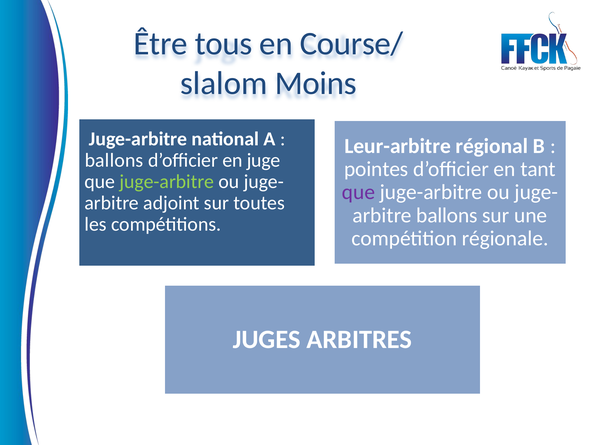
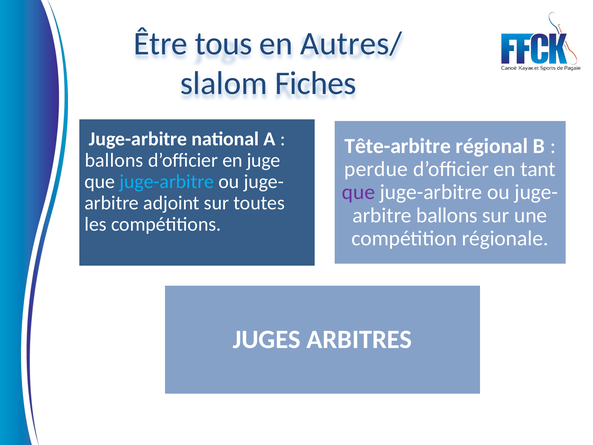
Course/: Course/ -> Autres/
Moins: Moins -> Fiches
Leur-arbitre: Leur-arbitre -> Tête-arbitre
pointes: pointes -> perdue
juge-arbitre at (167, 182) colour: light green -> light blue
